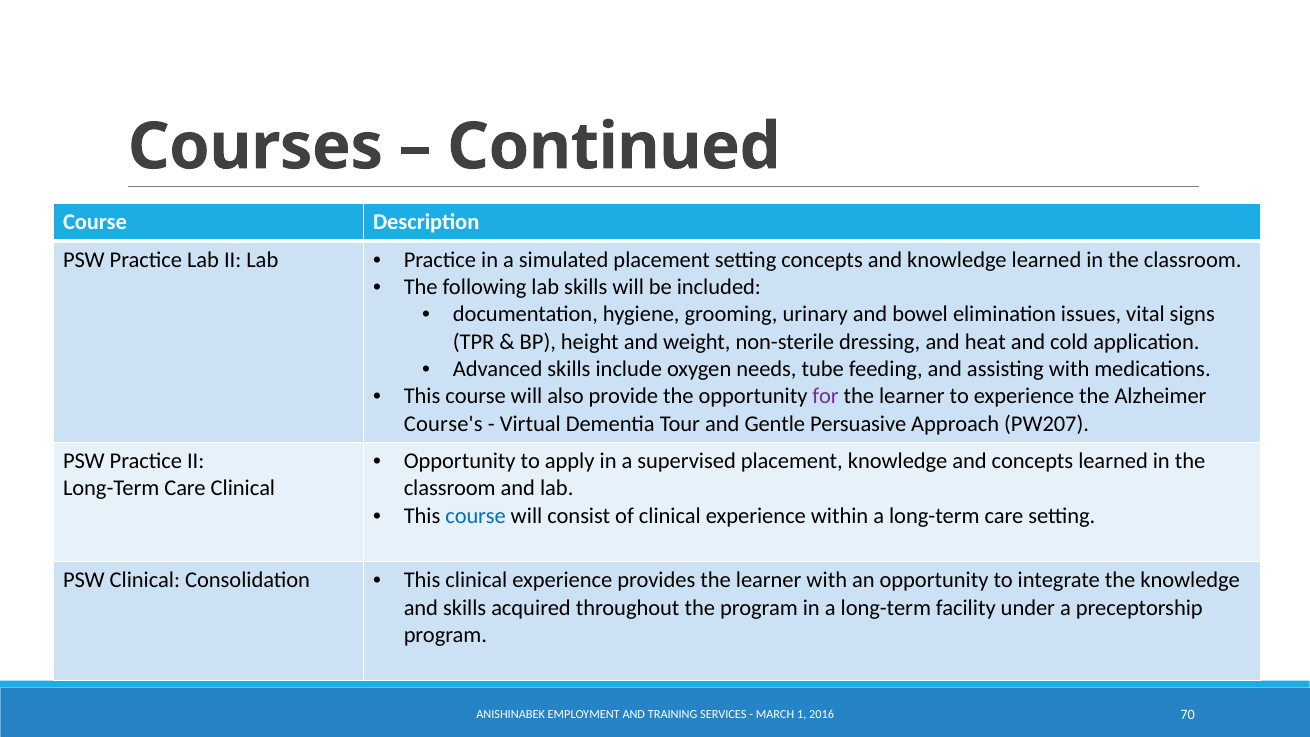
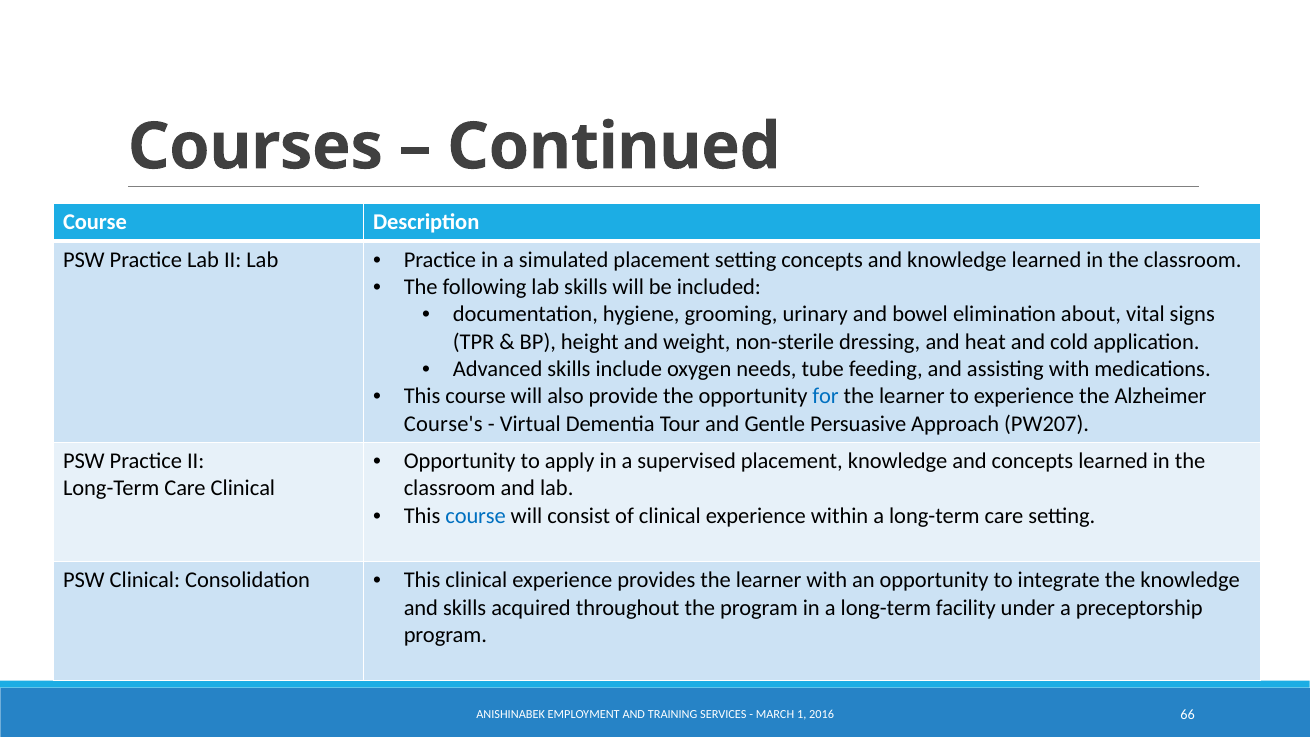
issues: issues -> about
for colour: purple -> blue
70: 70 -> 66
